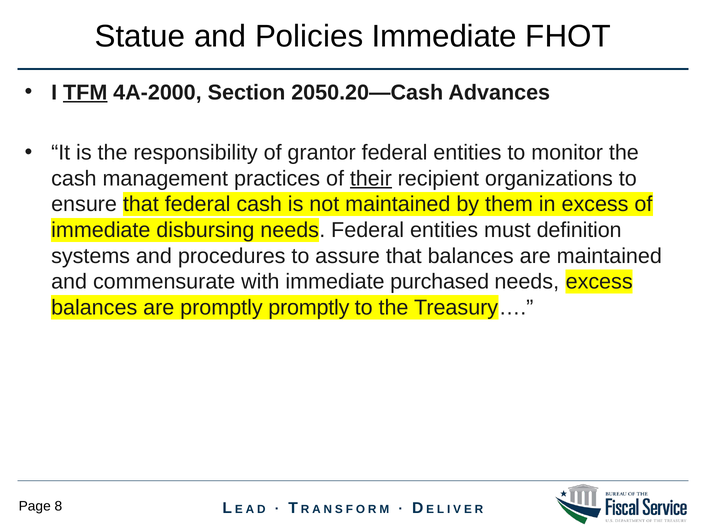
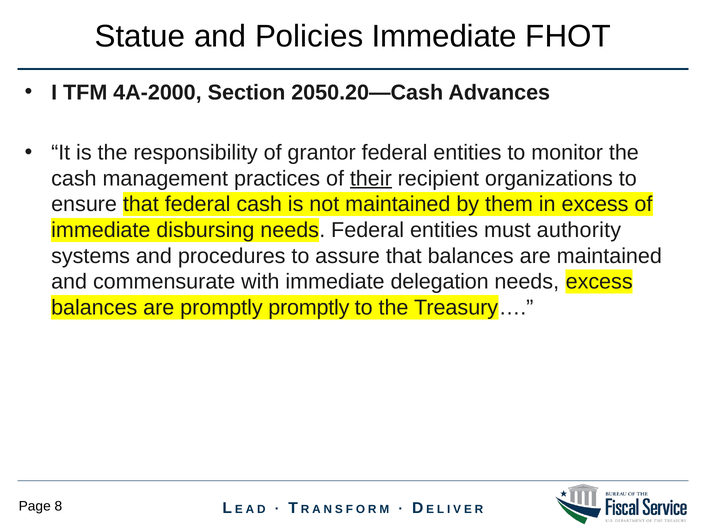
TFM underline: present -> none
definition: definition -> authority
purchased: purchased -> delegation
